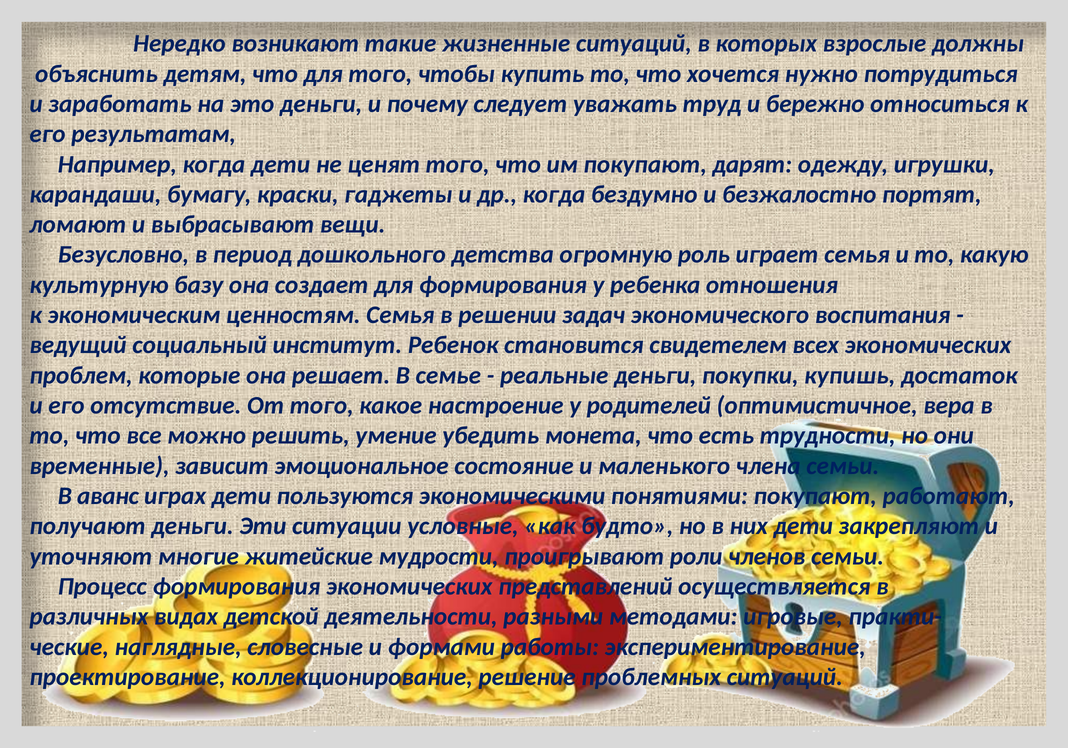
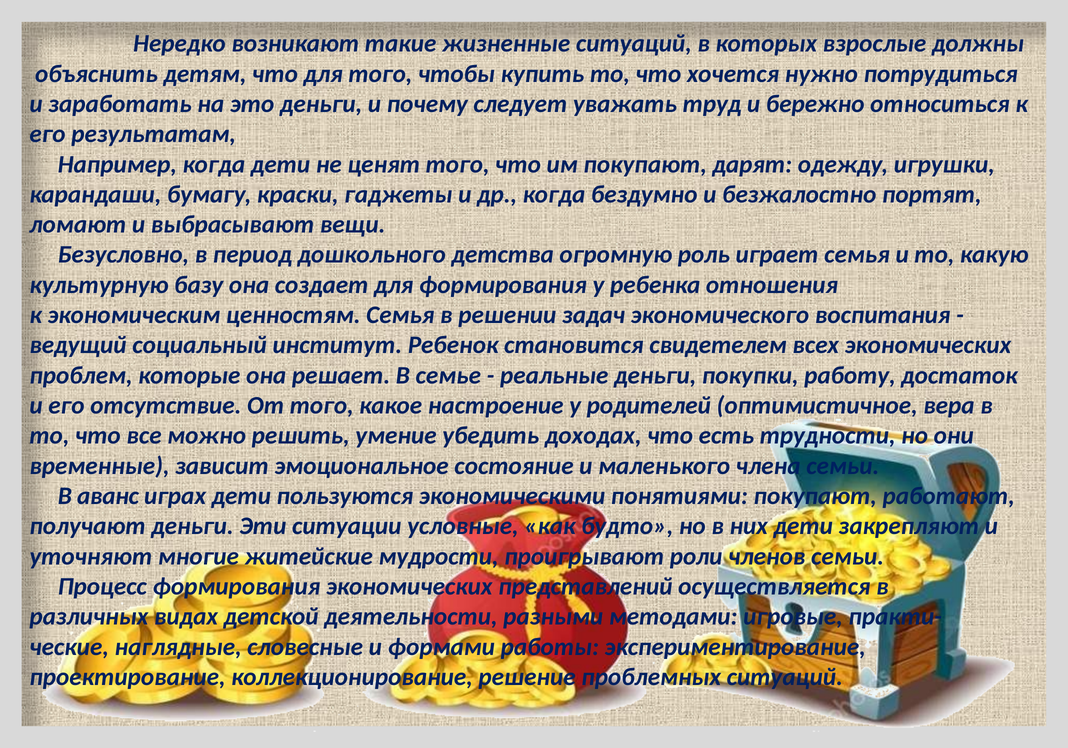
купишь: купишь -> работу
монета: монета -> доходах
